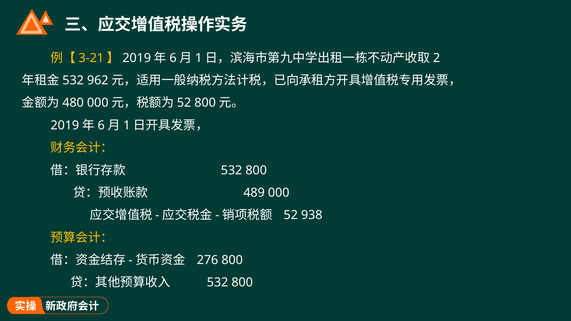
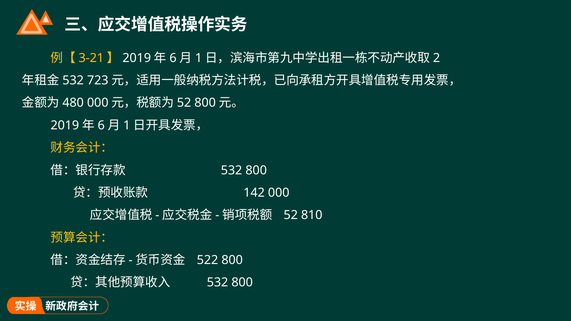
962: 962 -> 723
489: 489 -> 142
938: 938 -> 810
276: 276 -> 522
